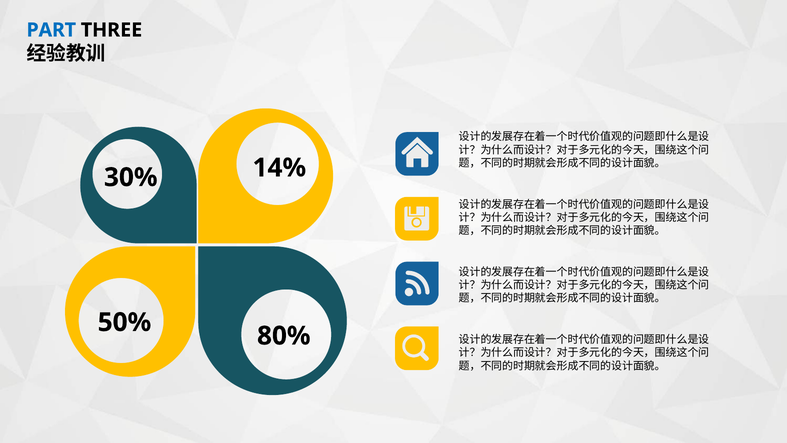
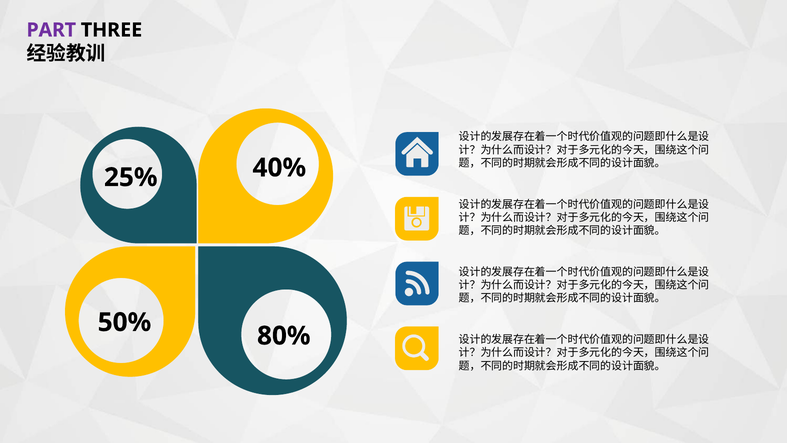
PART colour: blue -> purple
14%: 14% -> 40%
30%: 30% -> 25%
